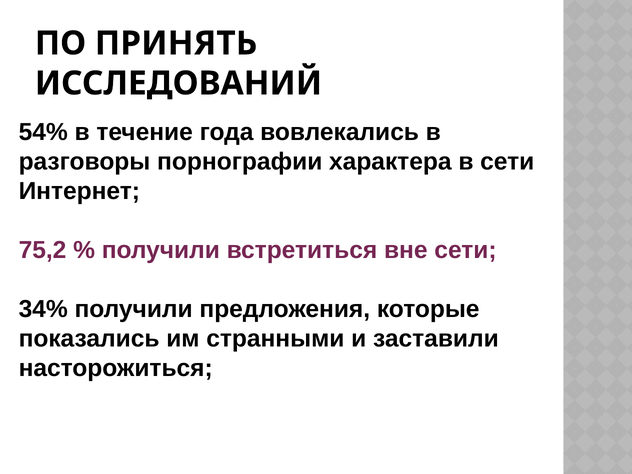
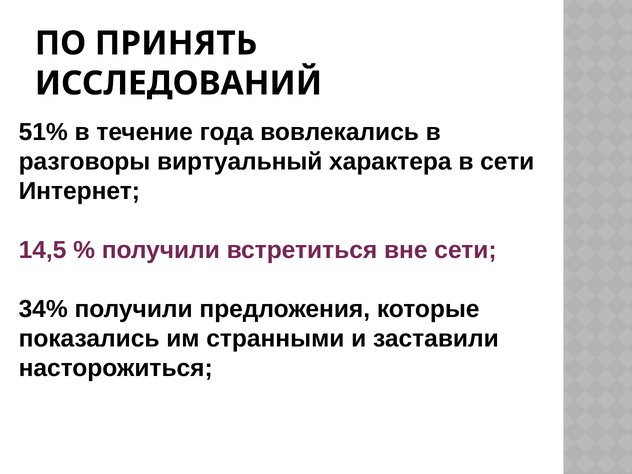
54%: 54% -> 51%
порнографии: порнографии -> виртуальный
75,2: 75,2 -> 14,5
